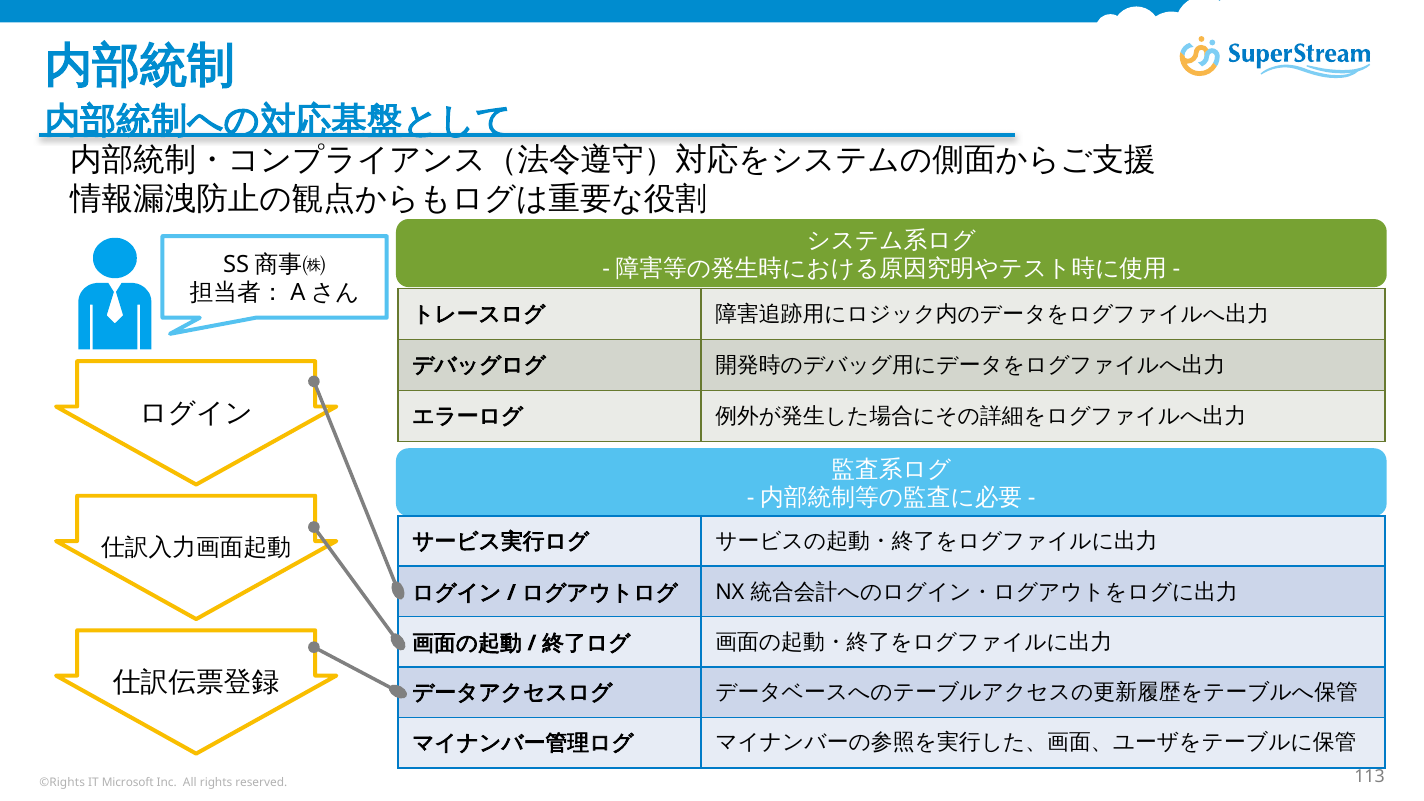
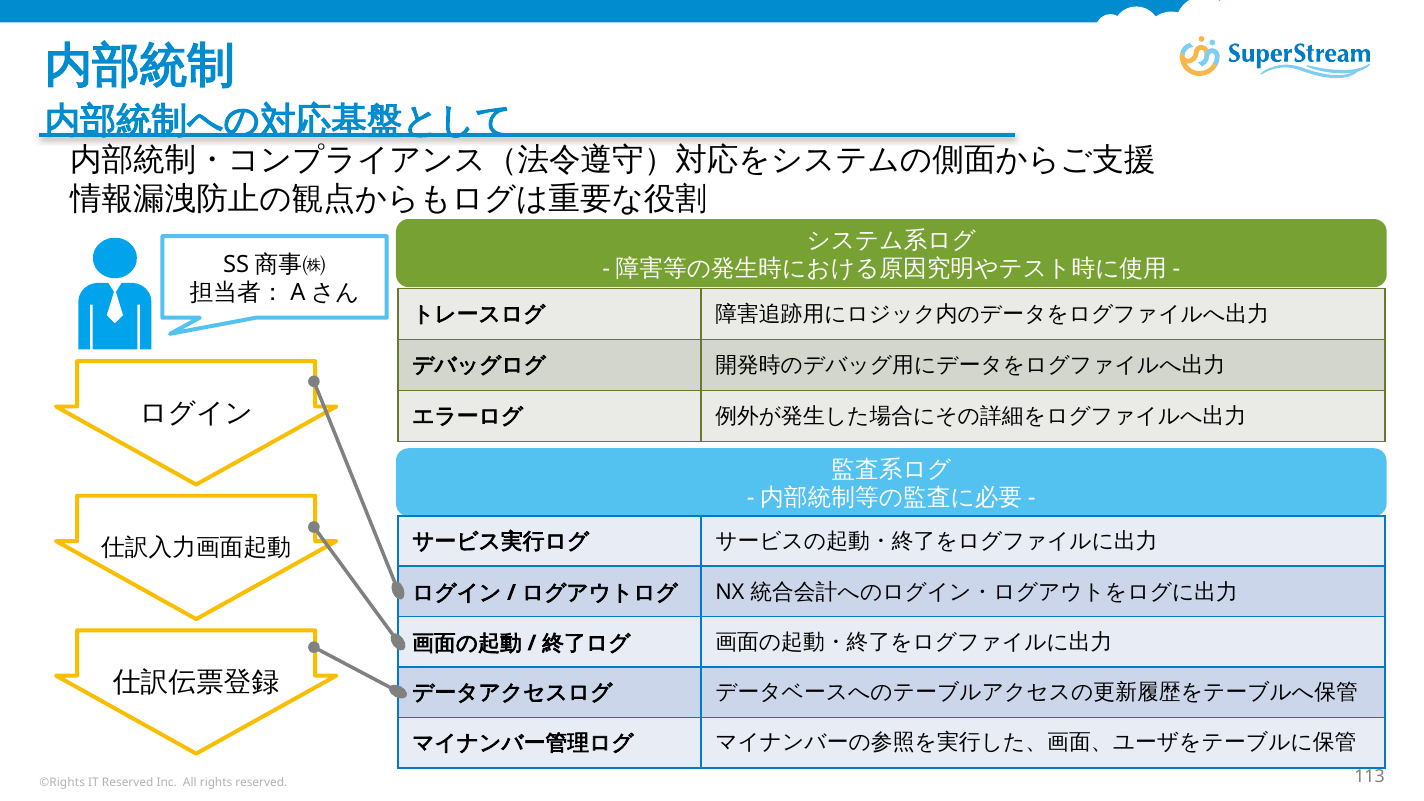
IT Microsoft: Microsoft -> Reserved
